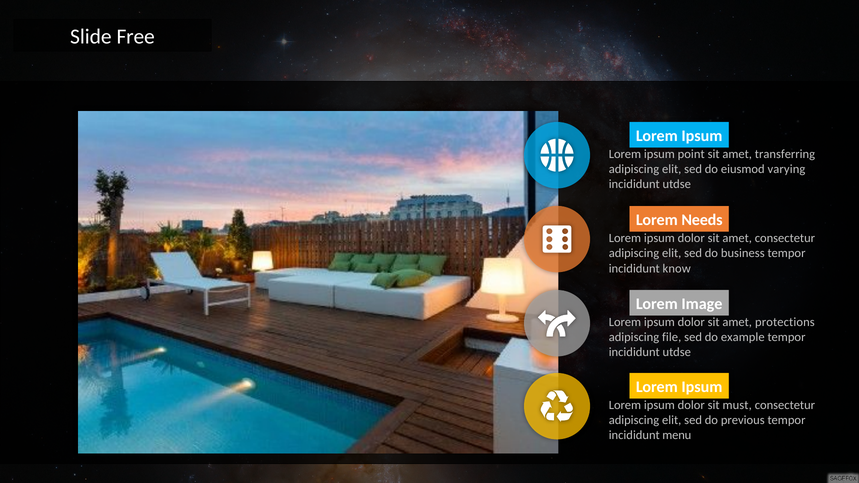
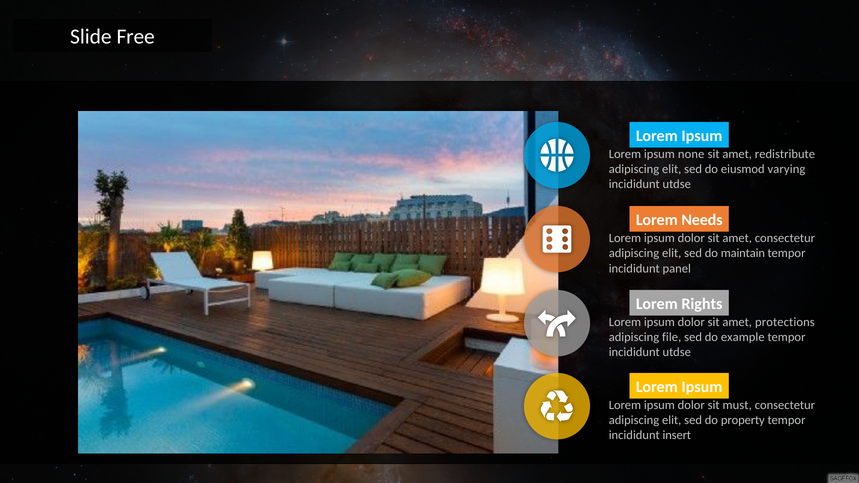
point: point -> none
transferring: transferring -> redistribute
business: business -> maintain
know: know -> panel
Image: Image -> Rights
previous: previous -> property
menu: menu -> insert
